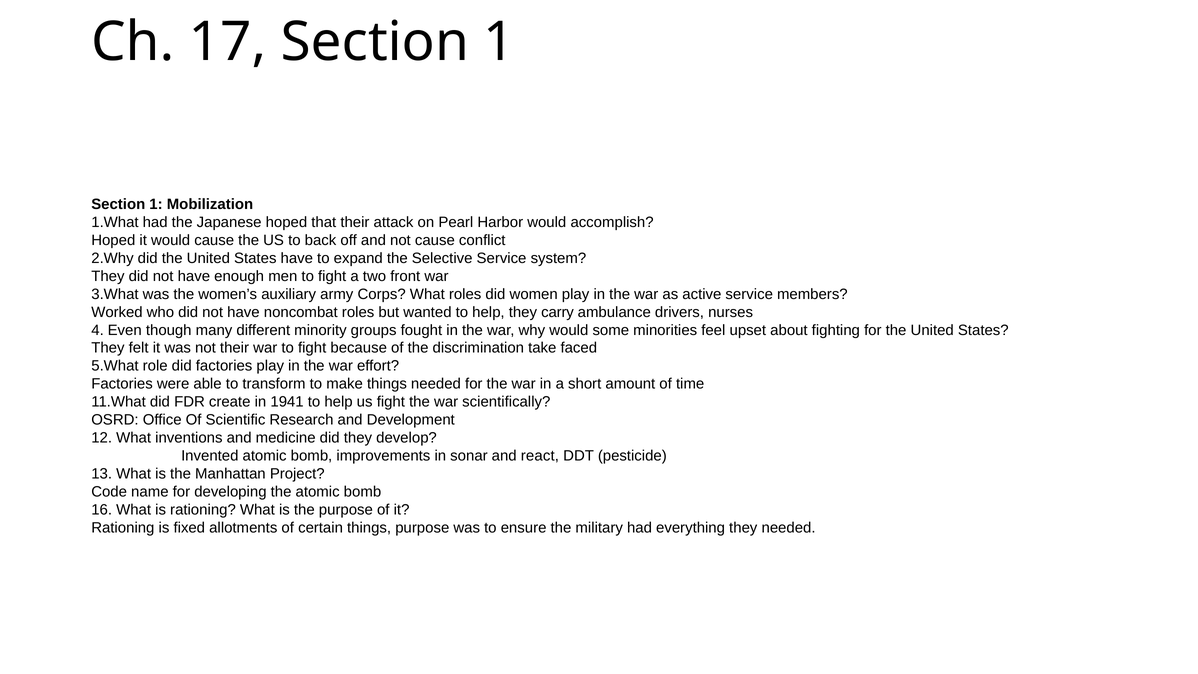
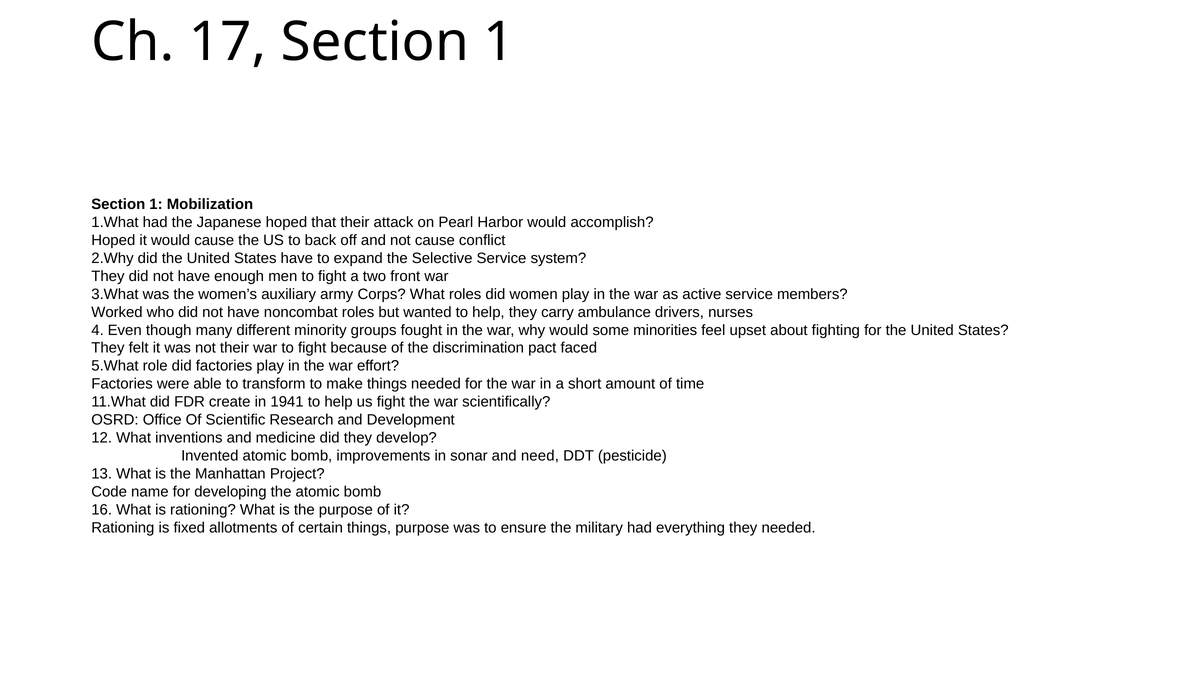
take: take -> pact
react: react -> need
